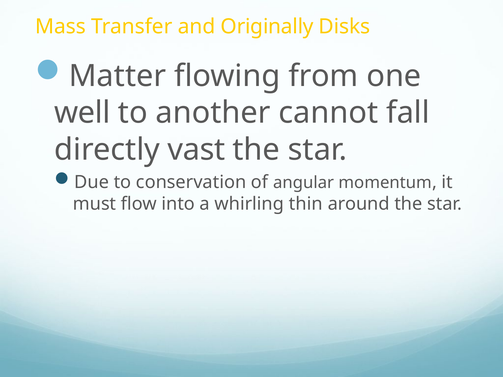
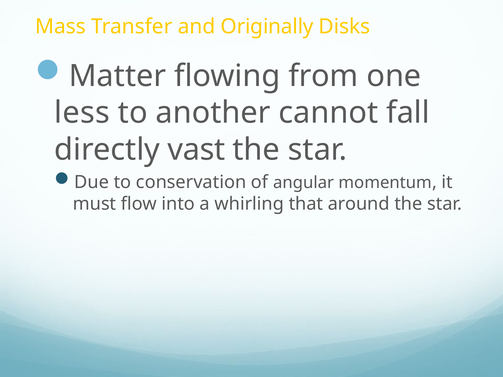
well: well -> less
thin: thin -> that
